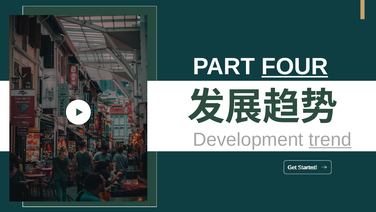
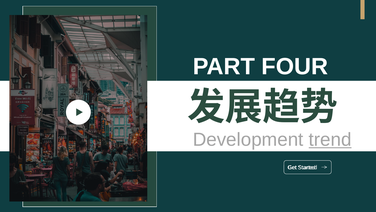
FOUR underline: present -> none
